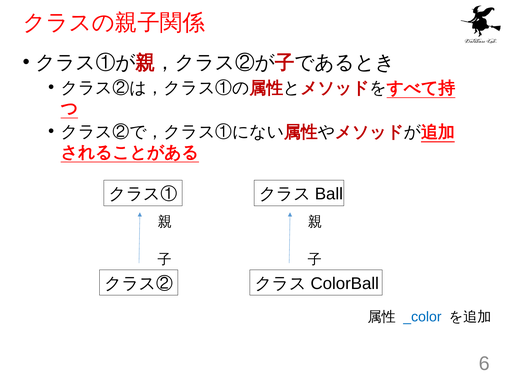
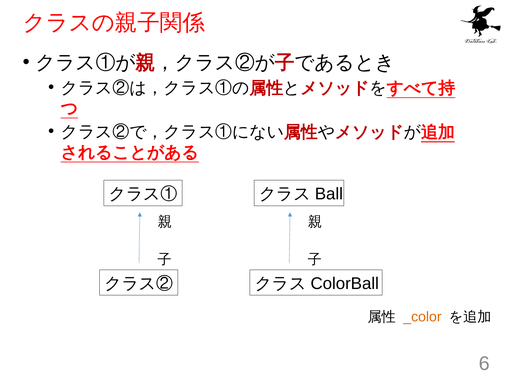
_color colour: blue -> orange
